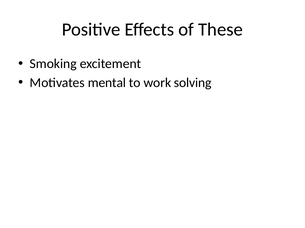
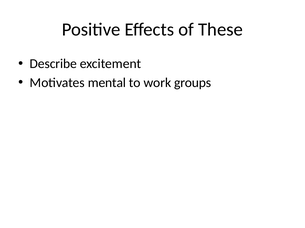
Smoking: Smoking -> Describe
solving: solving -> groups
